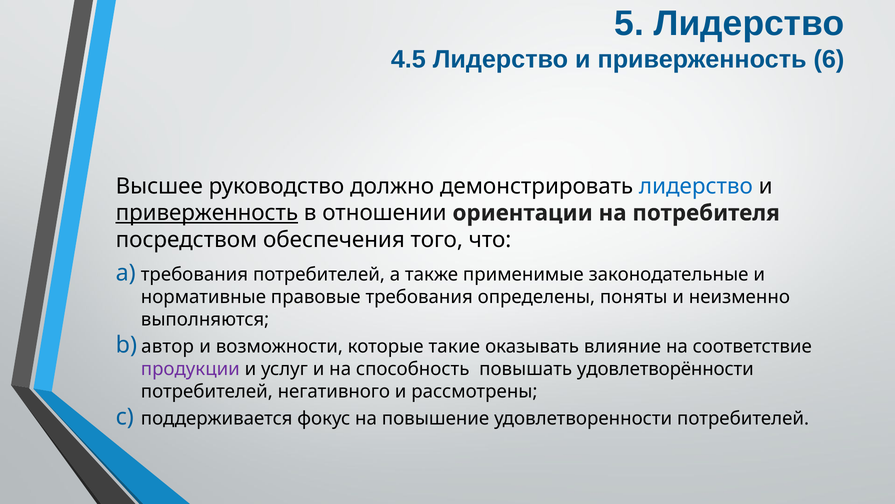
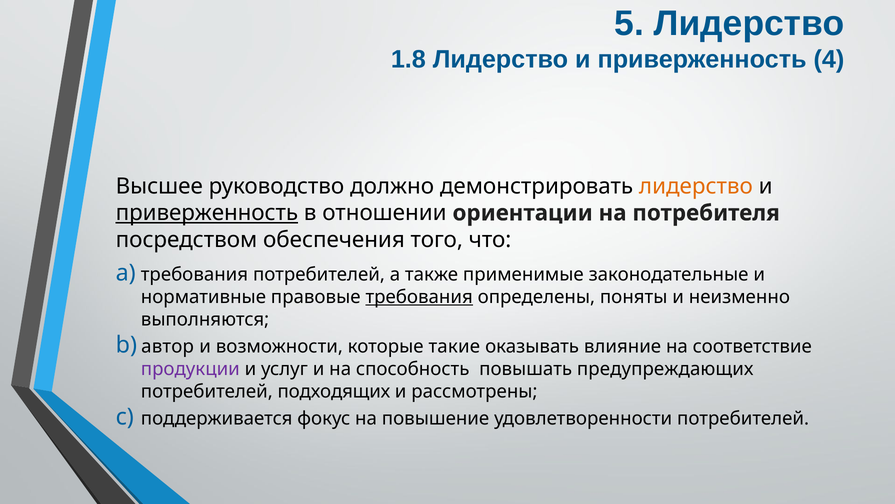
4.5: 4.5 -> 1.8
6: 6 -> 4
лидерство at (696, 186) colour: blue -> orange
требования at (419, 297) underline: none -> present
удовлетворённости: удовлетворённости -> предупреждающих
негативного: негативного -> подходящих
